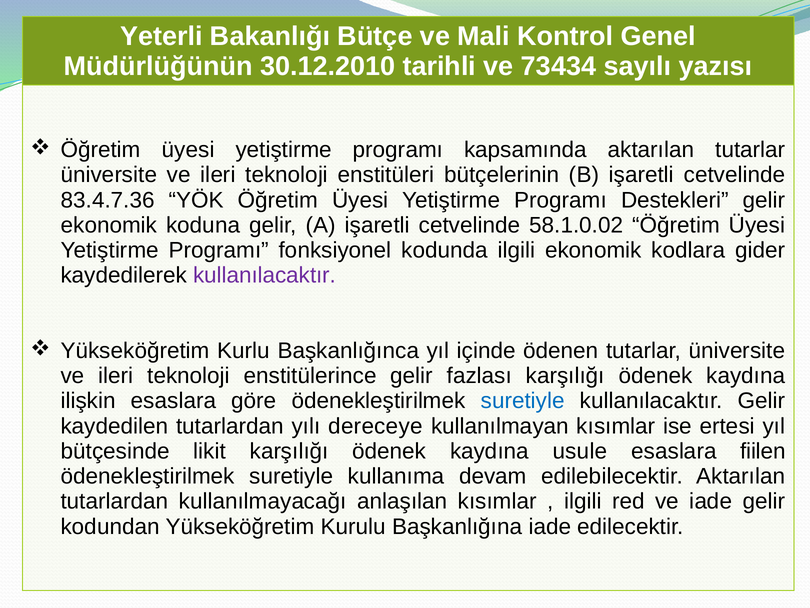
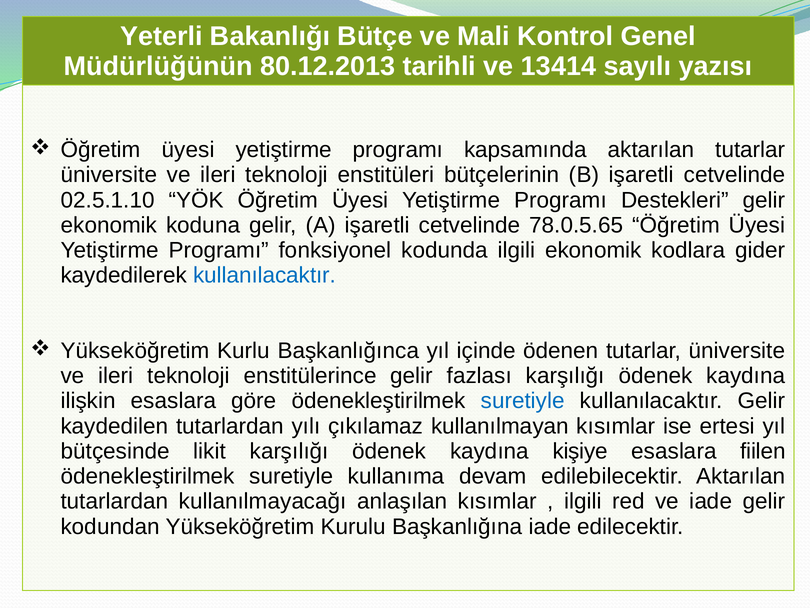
30.12.2010: 30.12.2010 -> 80.12.2013
73434: 73434 -> 13414
83.4.7.36: 83.4.7.36 -> 02.5.1.10
58.1.0.02: 58.1.0.02 -> 78.0.5.65
kullanılacaktır at (265, 275) colour: purple -> blue
dereceye: dereceye -> çıkılamaz
usule: usule -> kişiye
